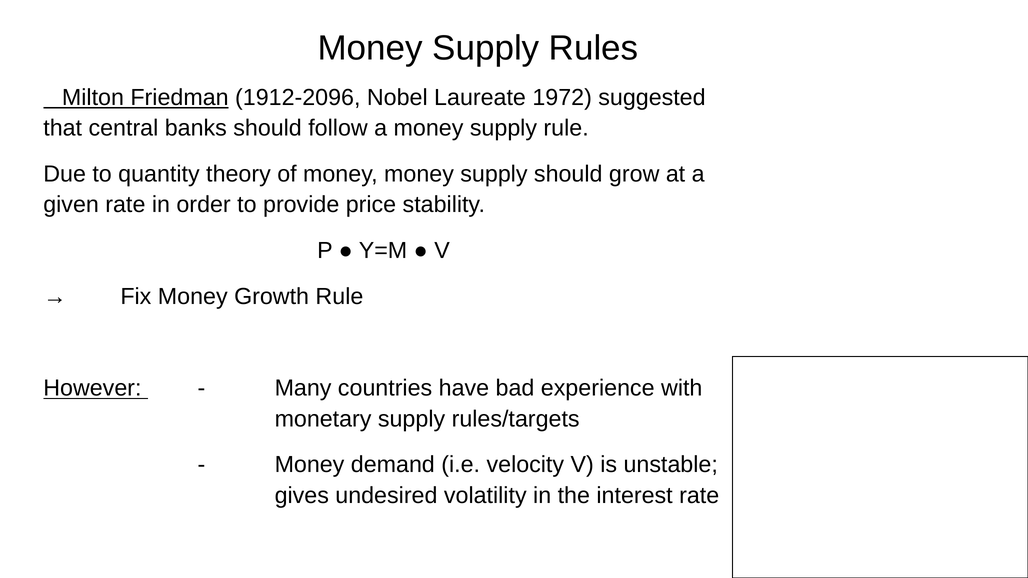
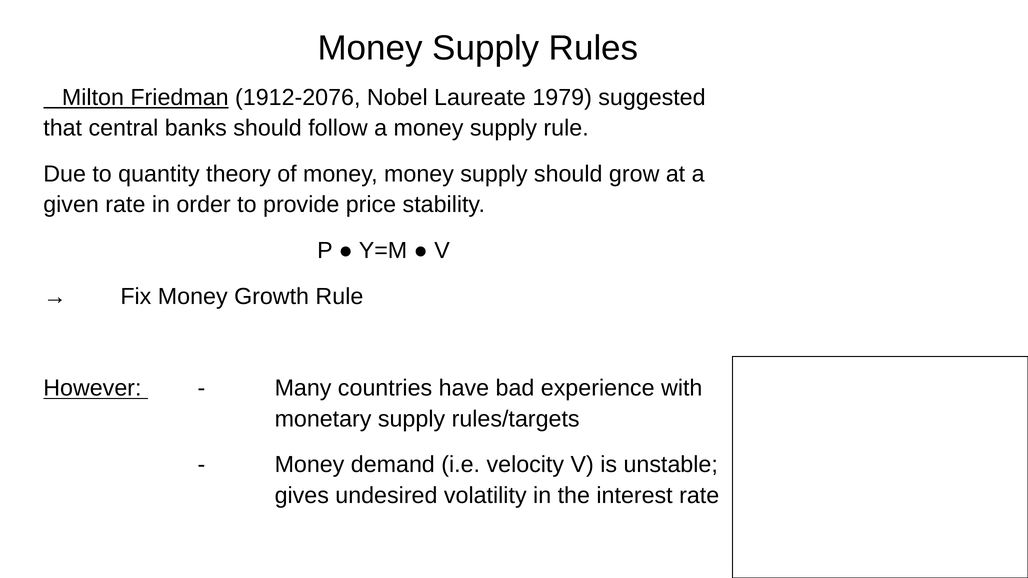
1912-2096: 1912-2096 -> 1912-2076
1972: 1972 -> 1979
